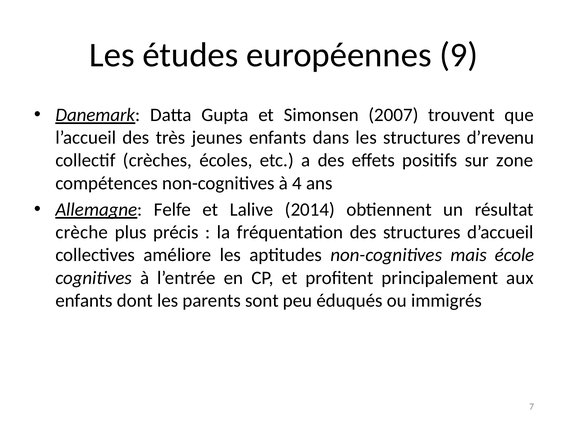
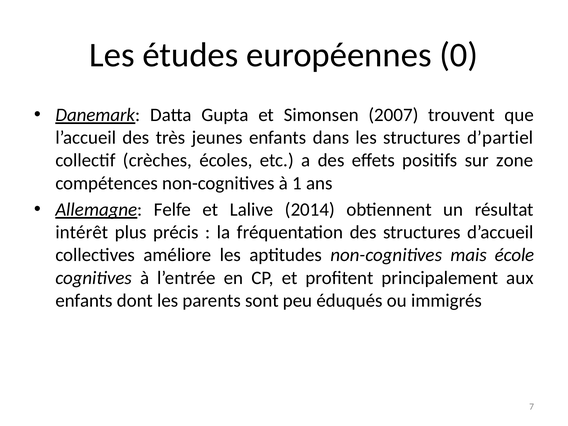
9: 9 -> 0
d’revenu: d’revenu -> d’partiel
4: 4 -> 1
crèche: crèche -> intérêt
